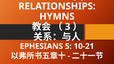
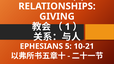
HYMNS: HYMNS -> GIVING
3: 3 -> 1
